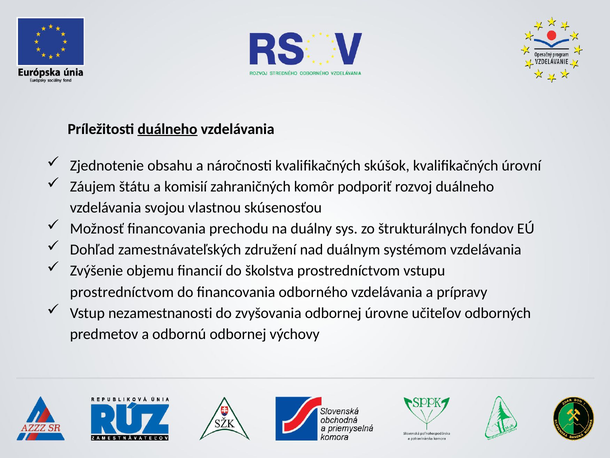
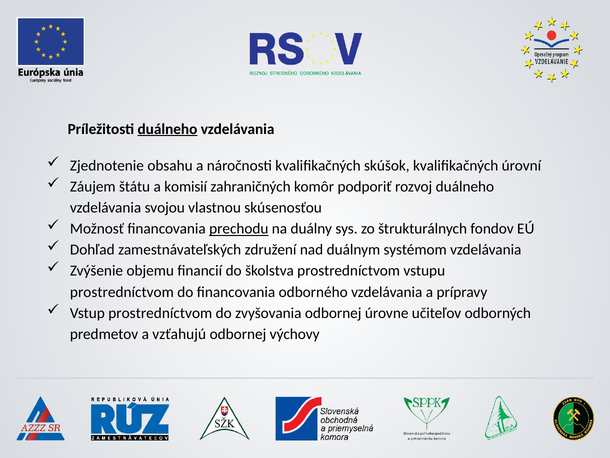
prechodu underline: none -> present
Vstup nezamestnanosti: nezamestnanosti -> prostredníctvom
odbornú: odbornú -> vzťahujú
